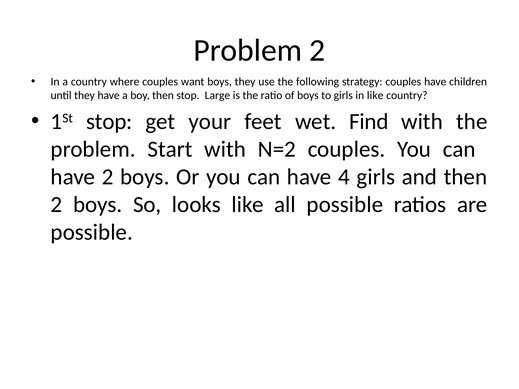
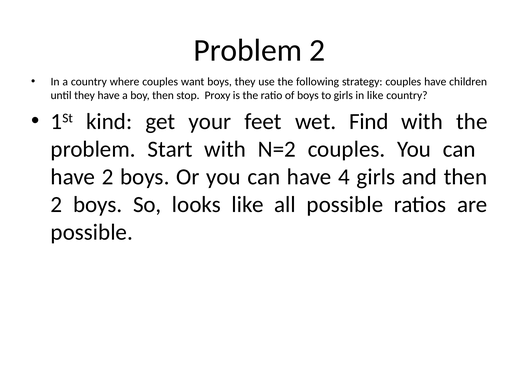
Large: Large -> Proxy
1St stop: stop -> kind
